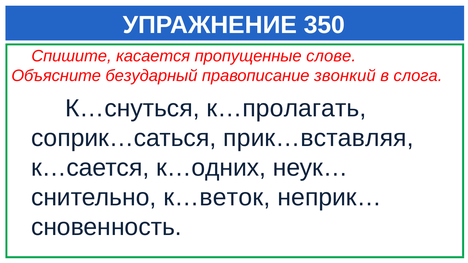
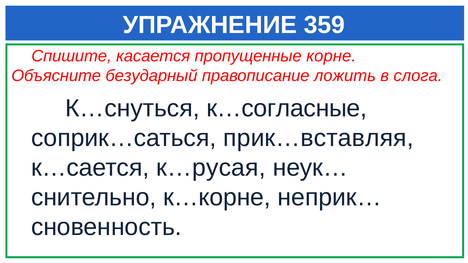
350: 350 -> 359
слове: слове -> корне
звонкий: звонкий -> ложить
к…пролагать: к…пролагать -> к…согласные
к…одних: к…одних -> к…русая
к…веток: к…веток -> к…корне
